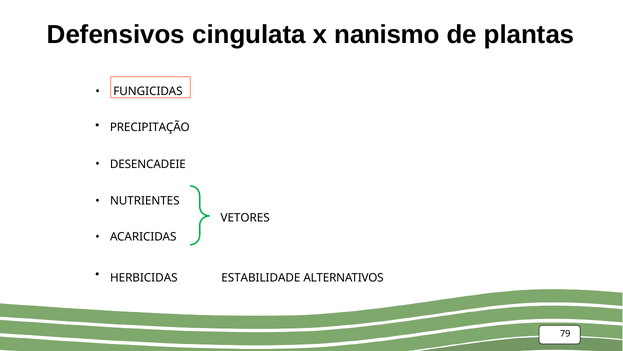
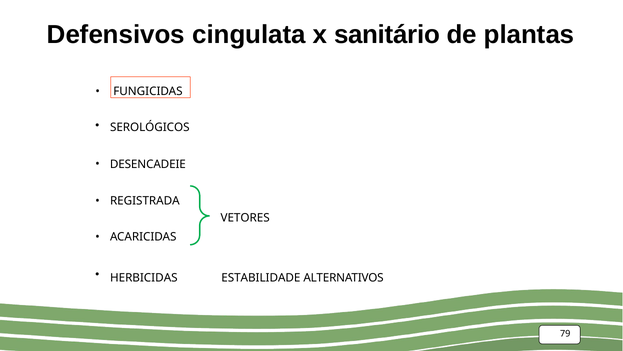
nanismo: nanismo -> sanitário
PRECIPITAÇÃO: PRECIPITAÇÃO -> SEROLÓGICOS
NUTRIENTES: NUTRIENTES -> REGISTRADA
